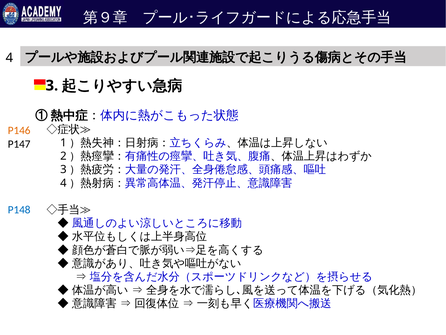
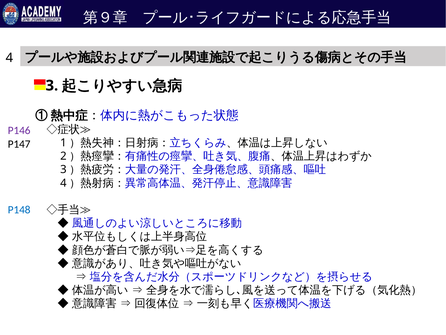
P146 colour: orange -> purple
